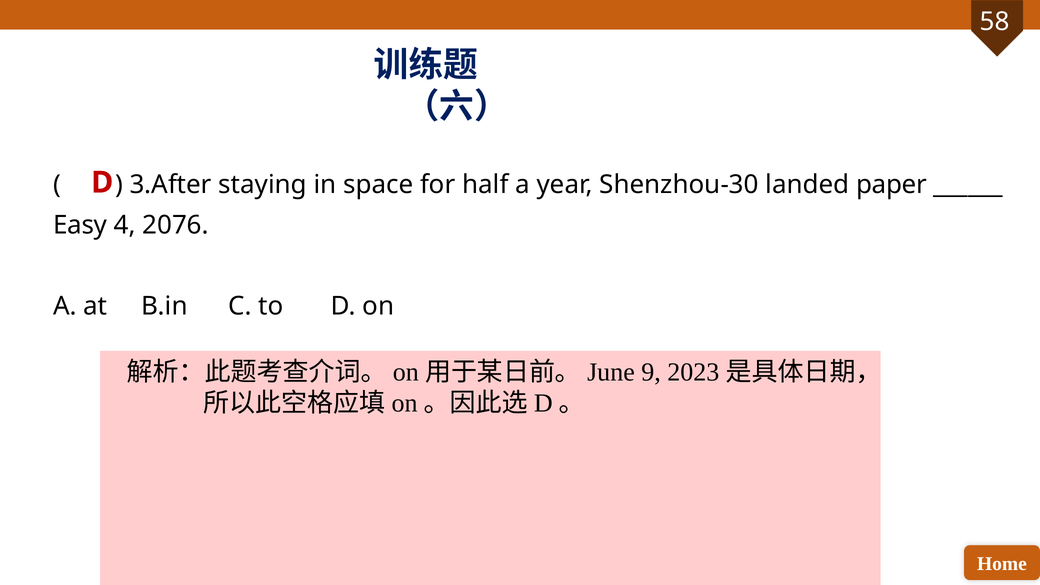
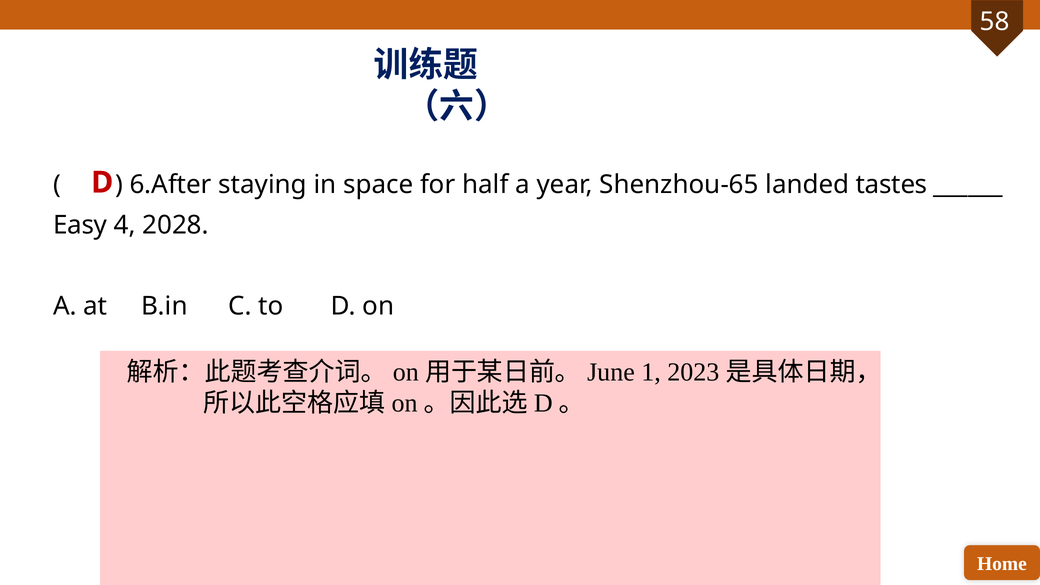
3.After: 3.After -> 6.After
Shenzhou-30: Shenzhou-30 -> Shenzhou-65
paper: paper -> tastes
2076: 2076 -> 2028
9: 9 -> 1
